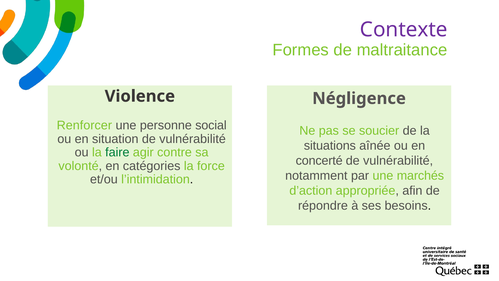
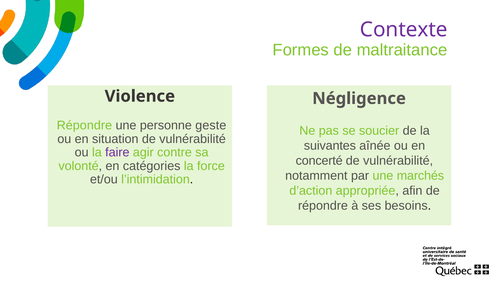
Renforcer at (84, 125): Renforcer -> Répondre
social: social -> geste
situations: situations -> suivantes
faire colour: green -> purple
